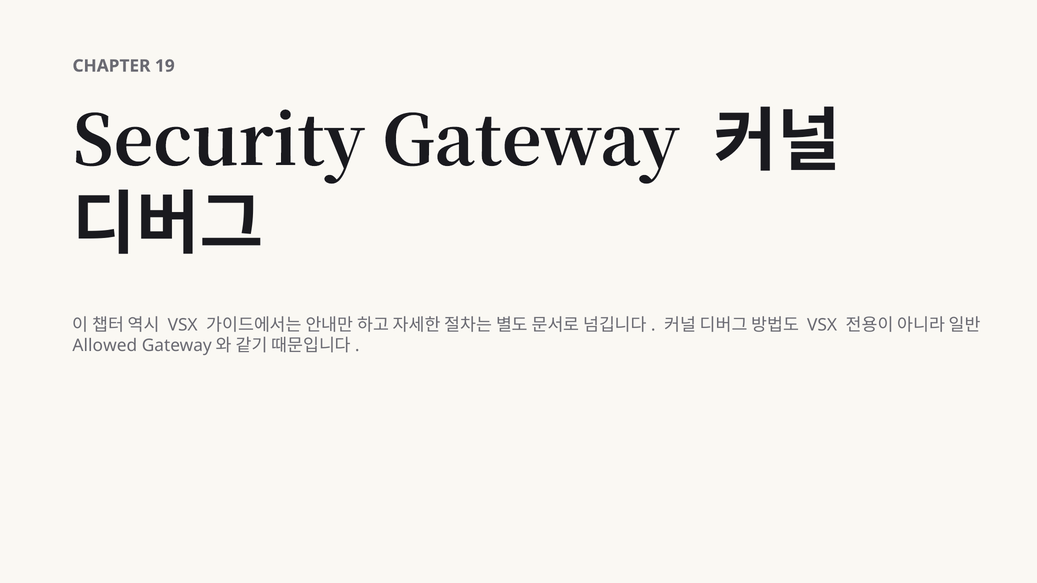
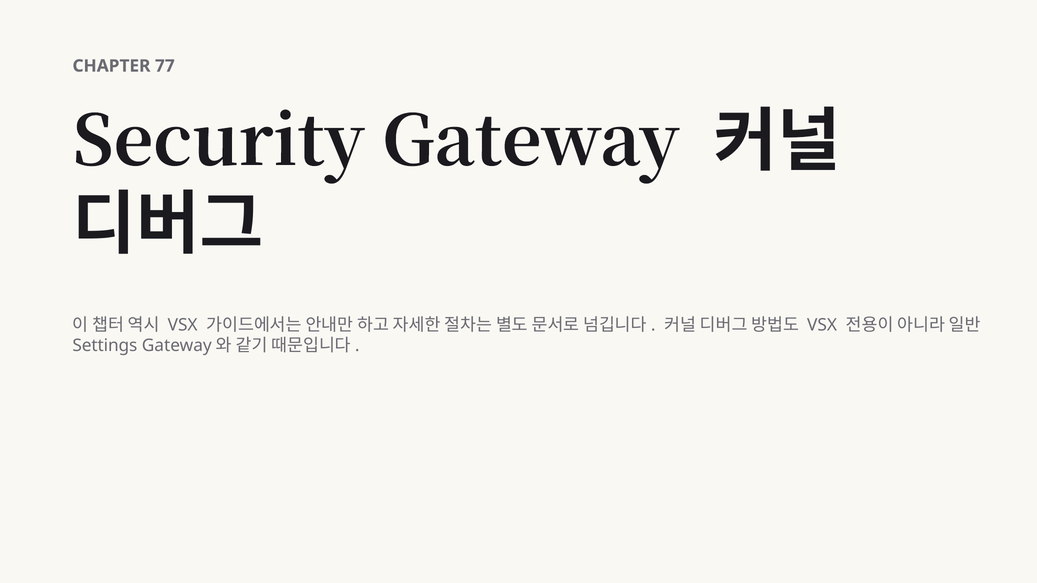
19: 19 -> 77
Allowed: Allowed -> Settings
